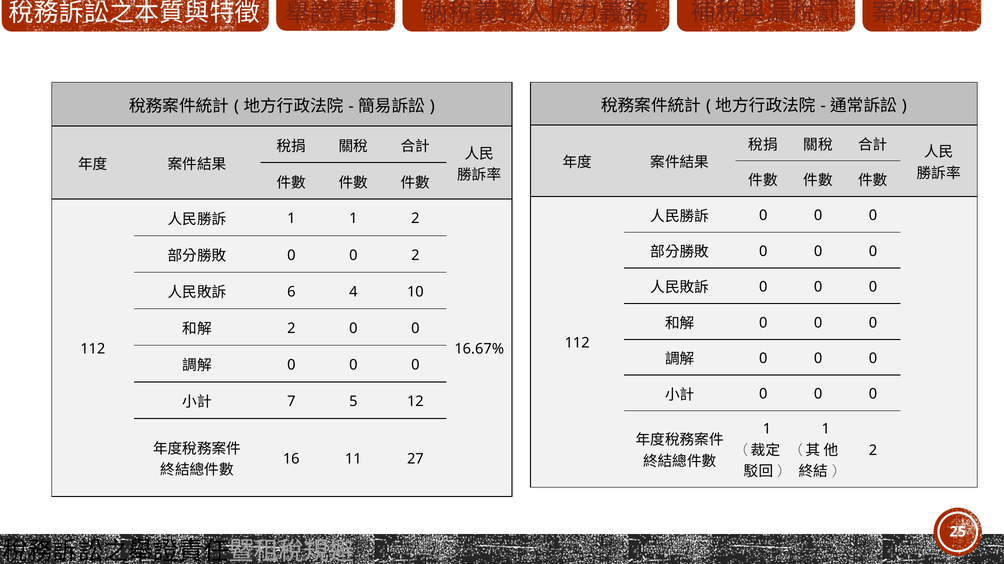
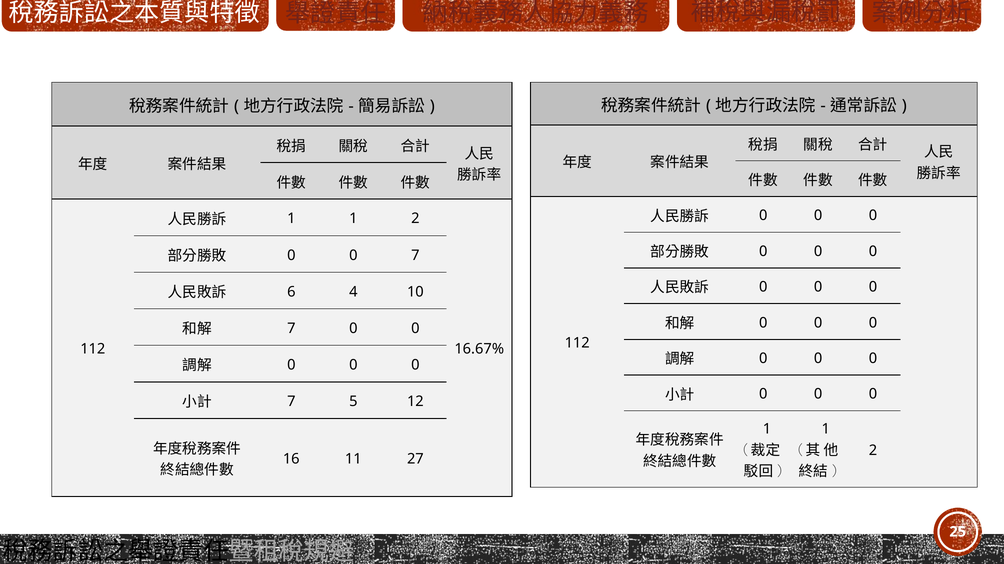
0 2: 2 -> 7
2 at (291, 329): 2 -> 7
